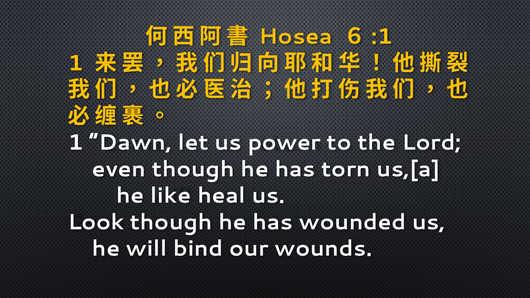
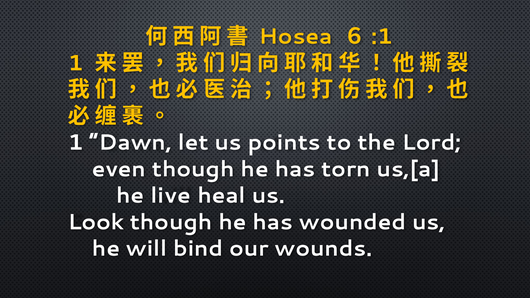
power: power -> points
like: like -> live
